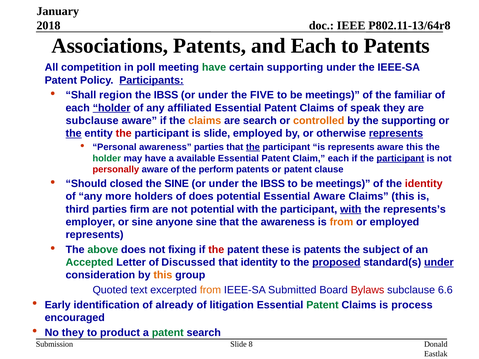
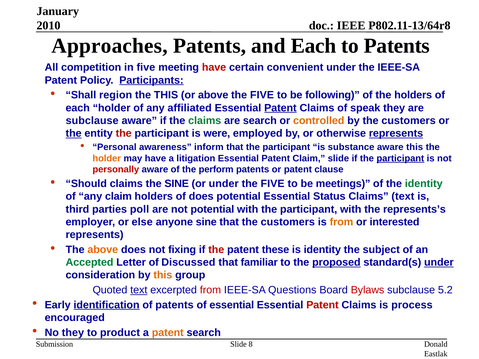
2018: 2018 -> 2010
Associations: Associations -> Approaches
in poll: poll -> five
have at (214, 67) colour: green -> red
certain supporting: supporting -> convenient
IBSS at (166, 95): IBSS -> THIS
under at (213, 95): under -> above
meetings at (332, 95): meetings -> following
the familiar: familiar -> holders
holder at (112, 108) underline: present -> none
Patent at (280, 108) underline: none -> present
claims at (205, 121) colour: orange -> green
by the supporting: supporting -> customers
is slide: slide -> were
awareness parties: parties -> inform
the at (253, 147) underline: present -> none
is represents: represents -> substance
holder at (107, 158) colour: green -> orange
available: available -> litigation
Claim each: each -> slide
Should closed: closed -> claims
IBSS at (273, 184): IBSS -> FIVE
identity at (424, 184) colour: red -> green
any more: more -> claim
Essential Aware: Aware -> Status
Claims this: this -> text
firm: firm -> poll
with at (351, 209) underline: present -> none
or sine: sine -> else
that the awareness: awareness -> customers
or employed: employed -> interested
above at (103, 250) colour: green -> orange
is patents: patents -> identity
that identity: identity -> familiar
text at (139, 290) underline: none -> present
from at (210, 290) colour: orange -> red
Submitted: Submitted -> Questions
6.6: 6.6 -> 5.2
identification underline: none -> present
of already: already -> patents
of litigation: litigation -> essential
Patent at (322, 305) colour: green -> red
patent at (168, 333) colour: green -> orange
